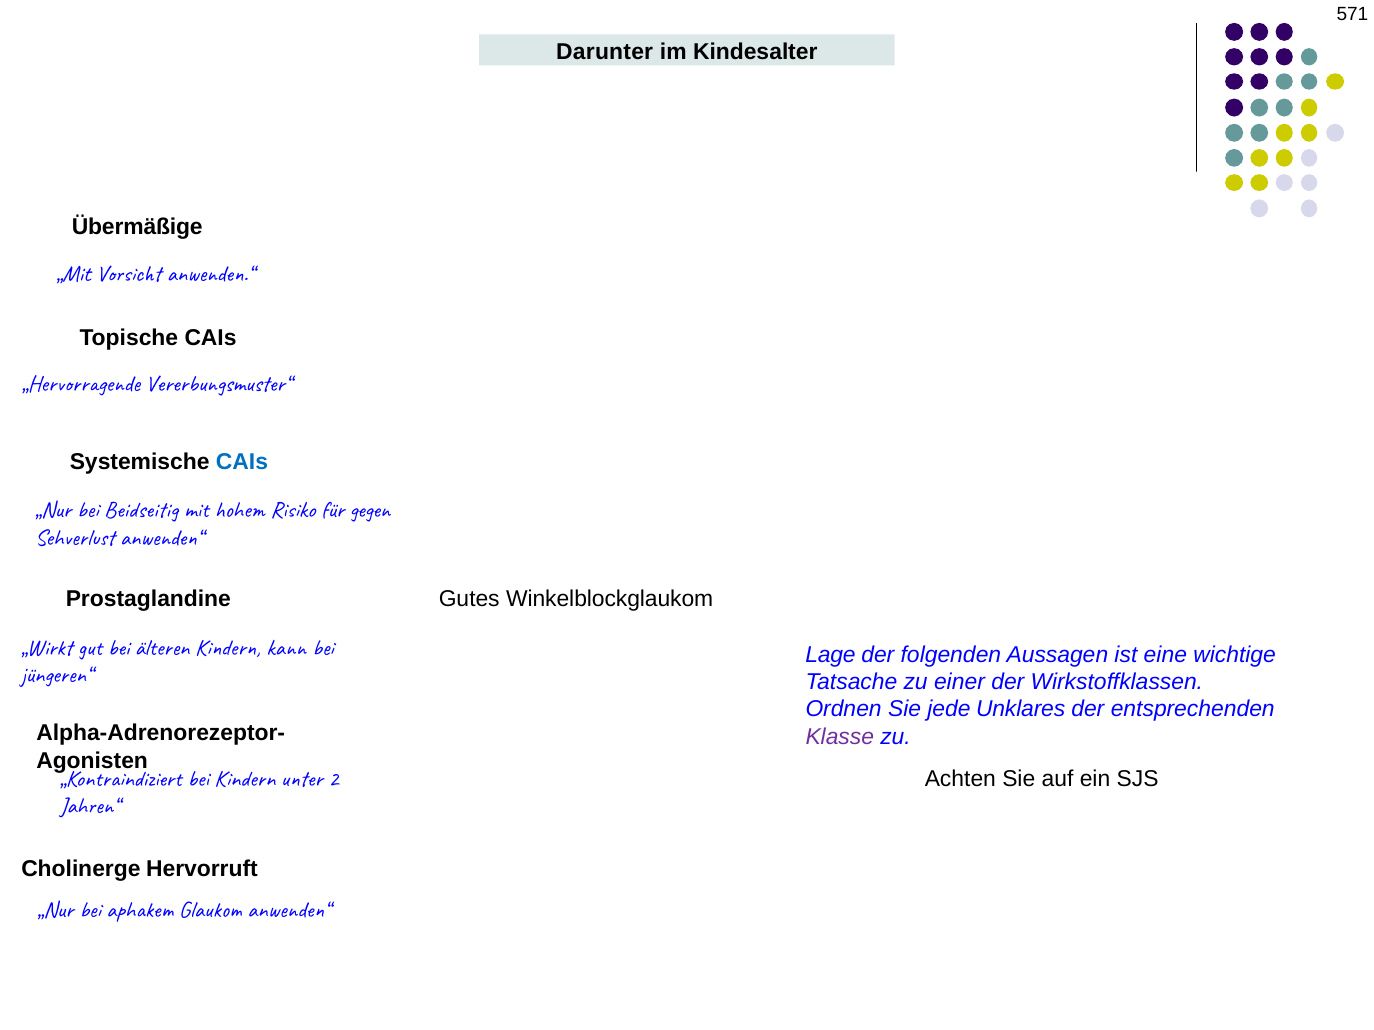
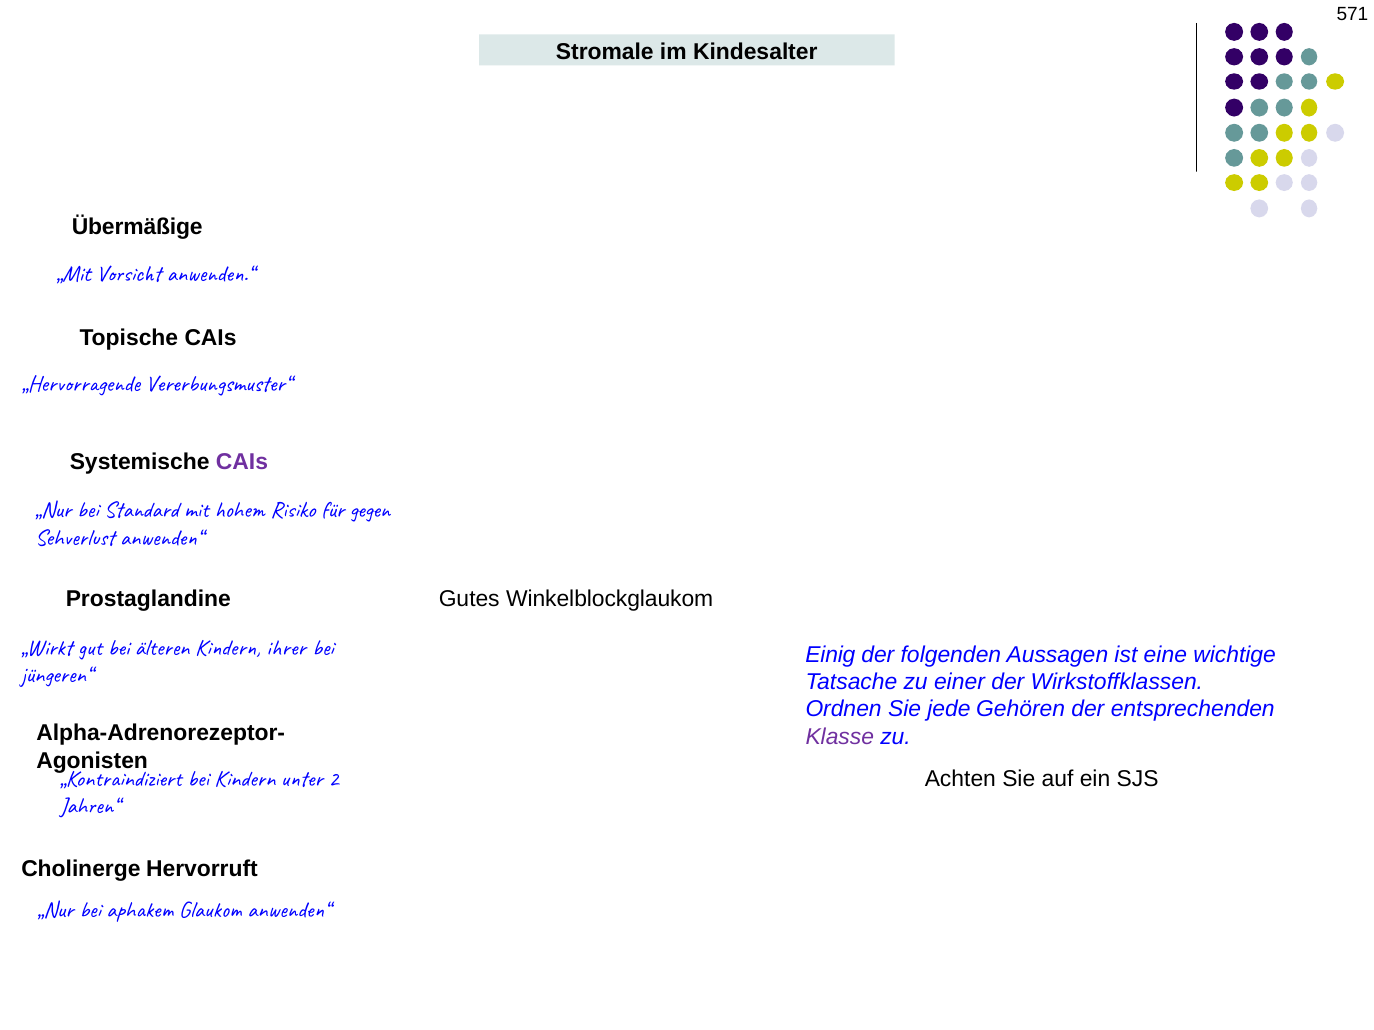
Darunter: Darunter -> Stromale
CAIs at (242, 462) colour: blue -> purple
Beidseitig: Beidseitig -> Standard
kann: kann -> ihrer
Lage: Lage -> Einig
Unklares: Unklares -> Gehören
